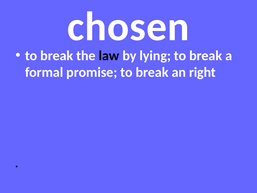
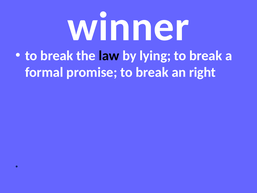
chosen: chosen -> winner
